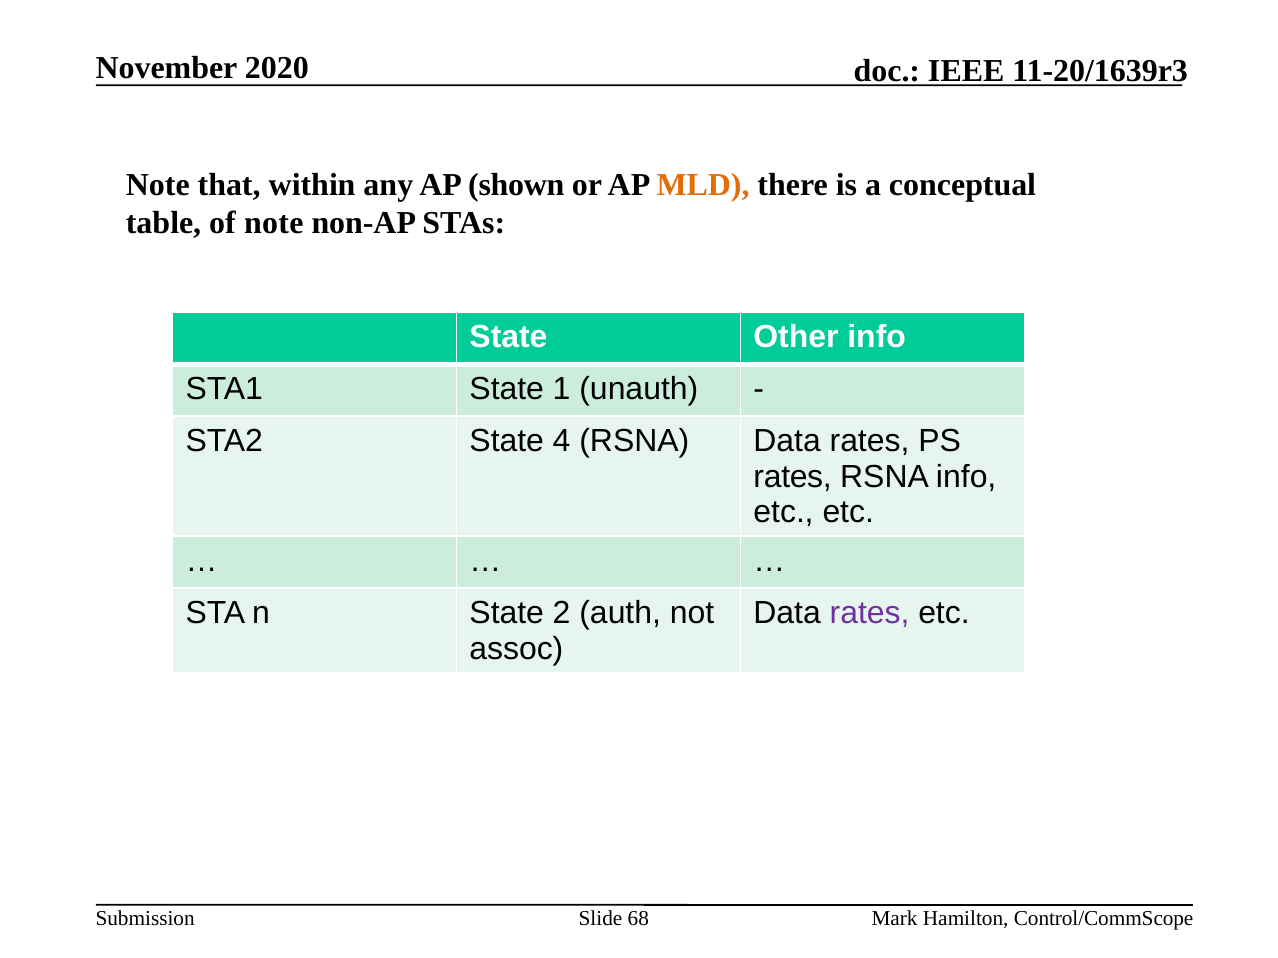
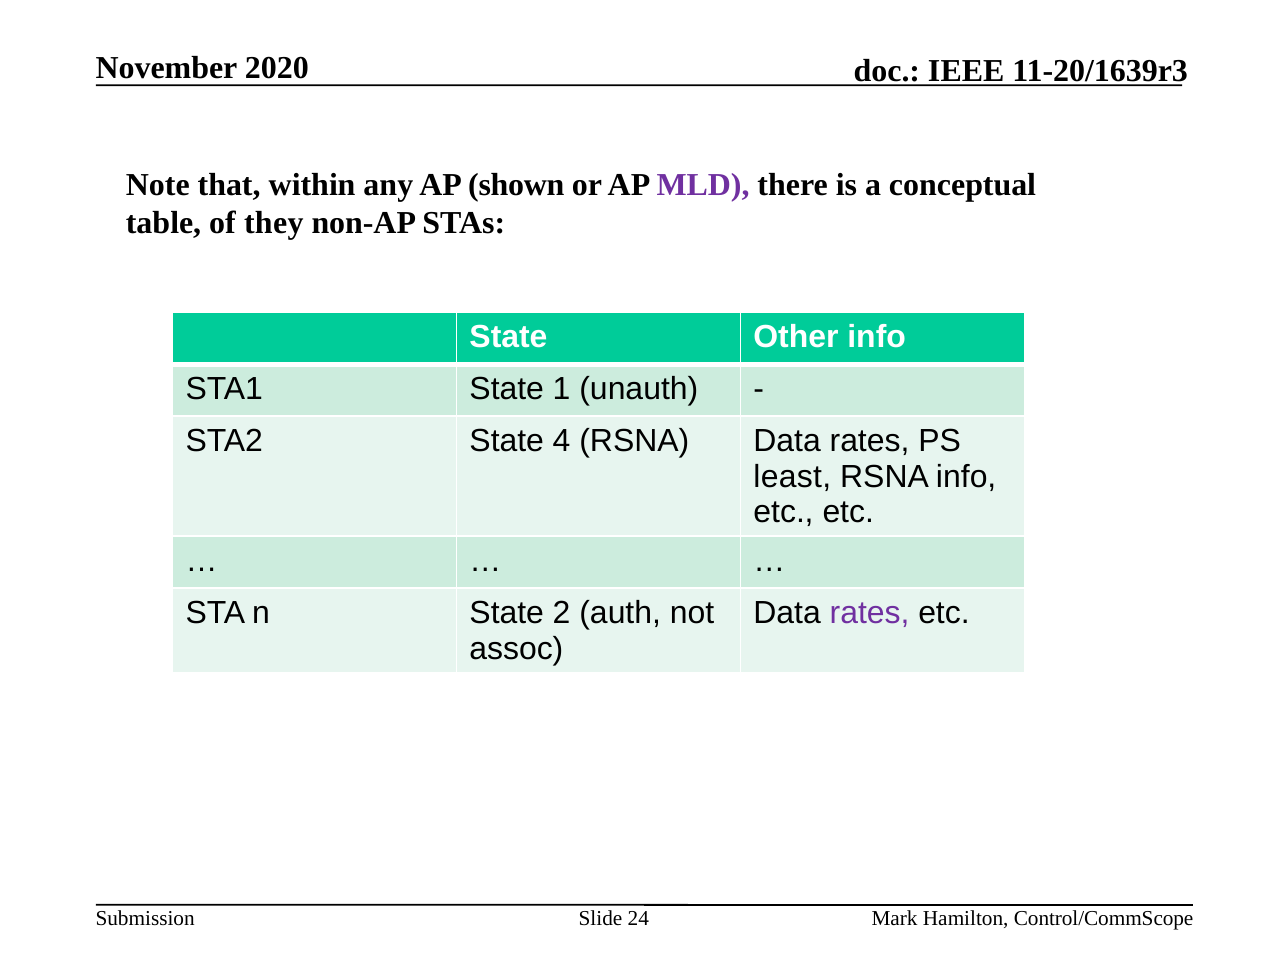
MLD colour: orange -> purple
of note: note -> they
rates at (793, 477): rates -> least
68: 68 -> 24
